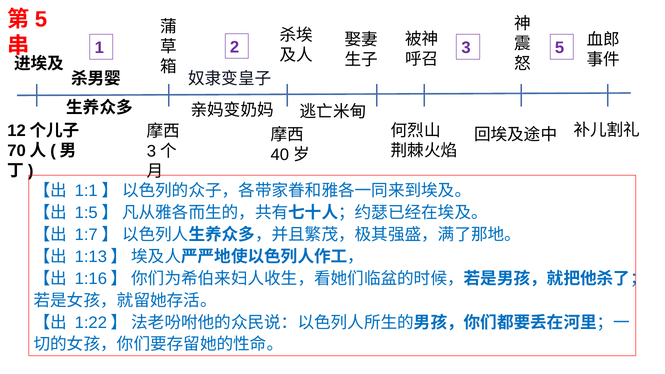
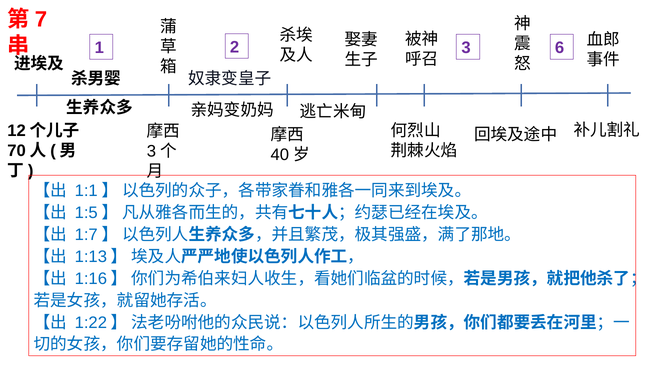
5 at (41, 19): 5 -> 7
1 5: 5 -> 6
